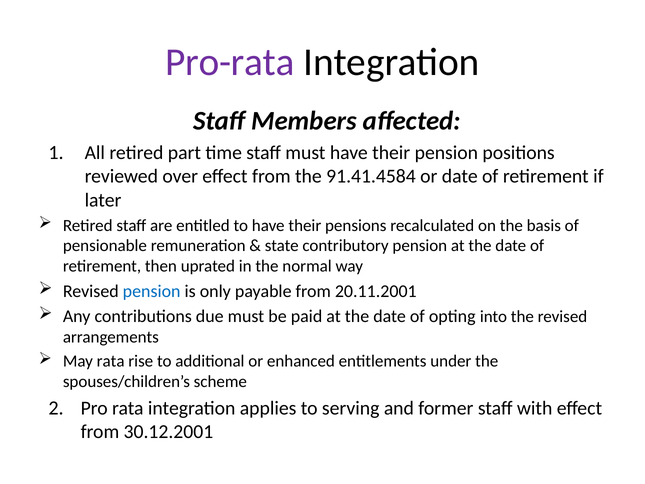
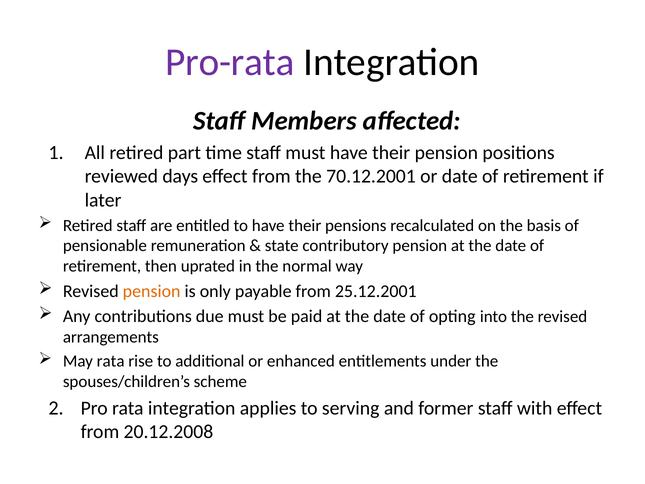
over: over -> days
91.41.4584: 91.41.4584 -> 70.12.2001
pension at (152, 291) colour: blue -> orange
20.11.2001: 20.11.2001 -> 25.12.2001
30.12.2001: 30.12.2001 -> 20.12.2008
